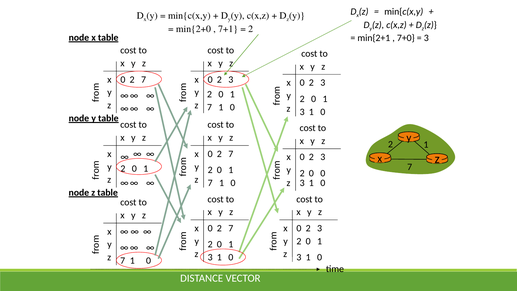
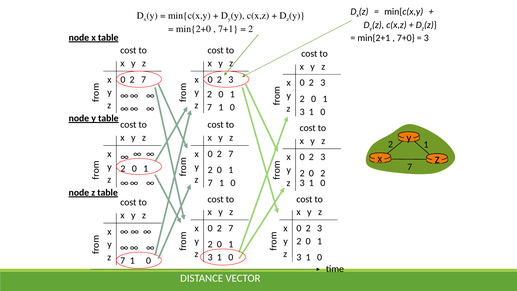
2 0 0: 0 -> 2
